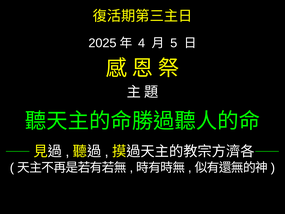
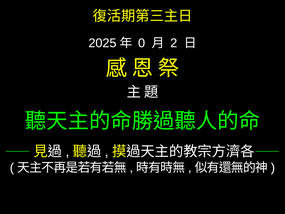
4: 4 -> 0
5: 5 -> 2
